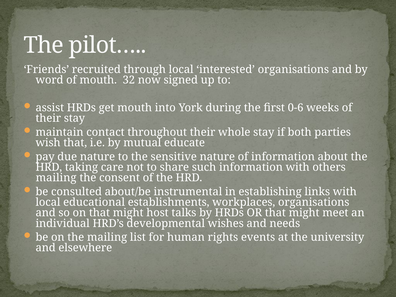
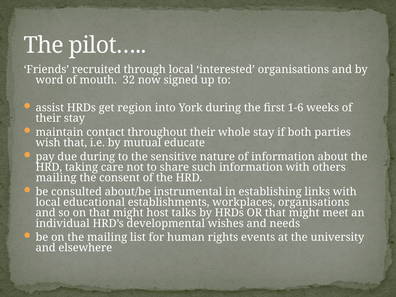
get mouth: mouth -> region
0-6: 0-6 -> 1-6
due nature: nature -> during
